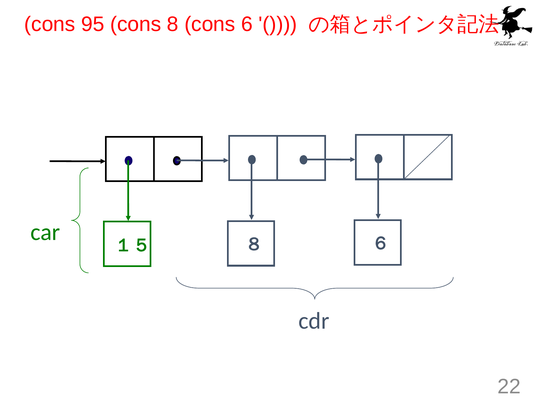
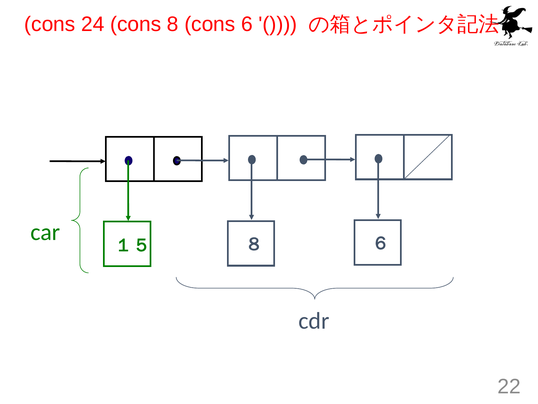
95: 95 -> 24
